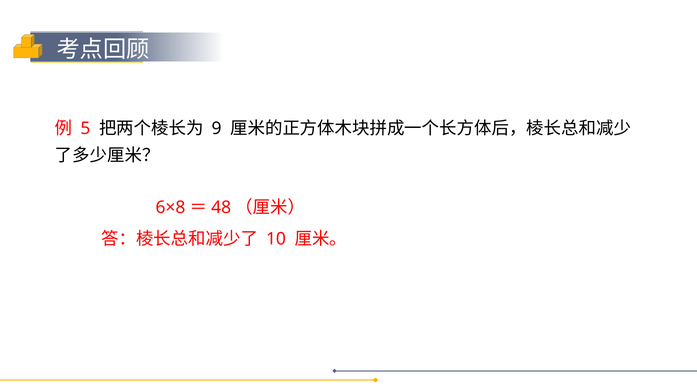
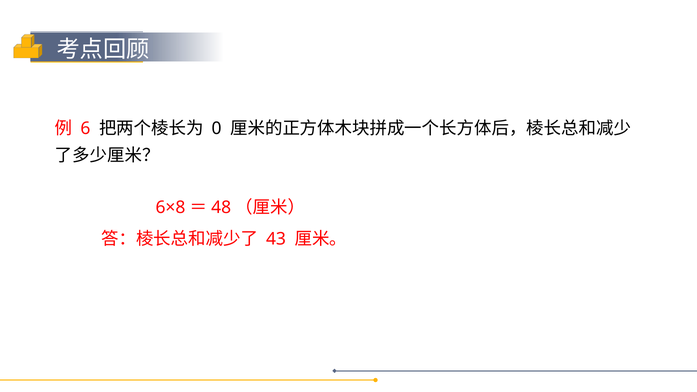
5: 5 -> 6
9: 9 -> 0
10: 10 -> 43
